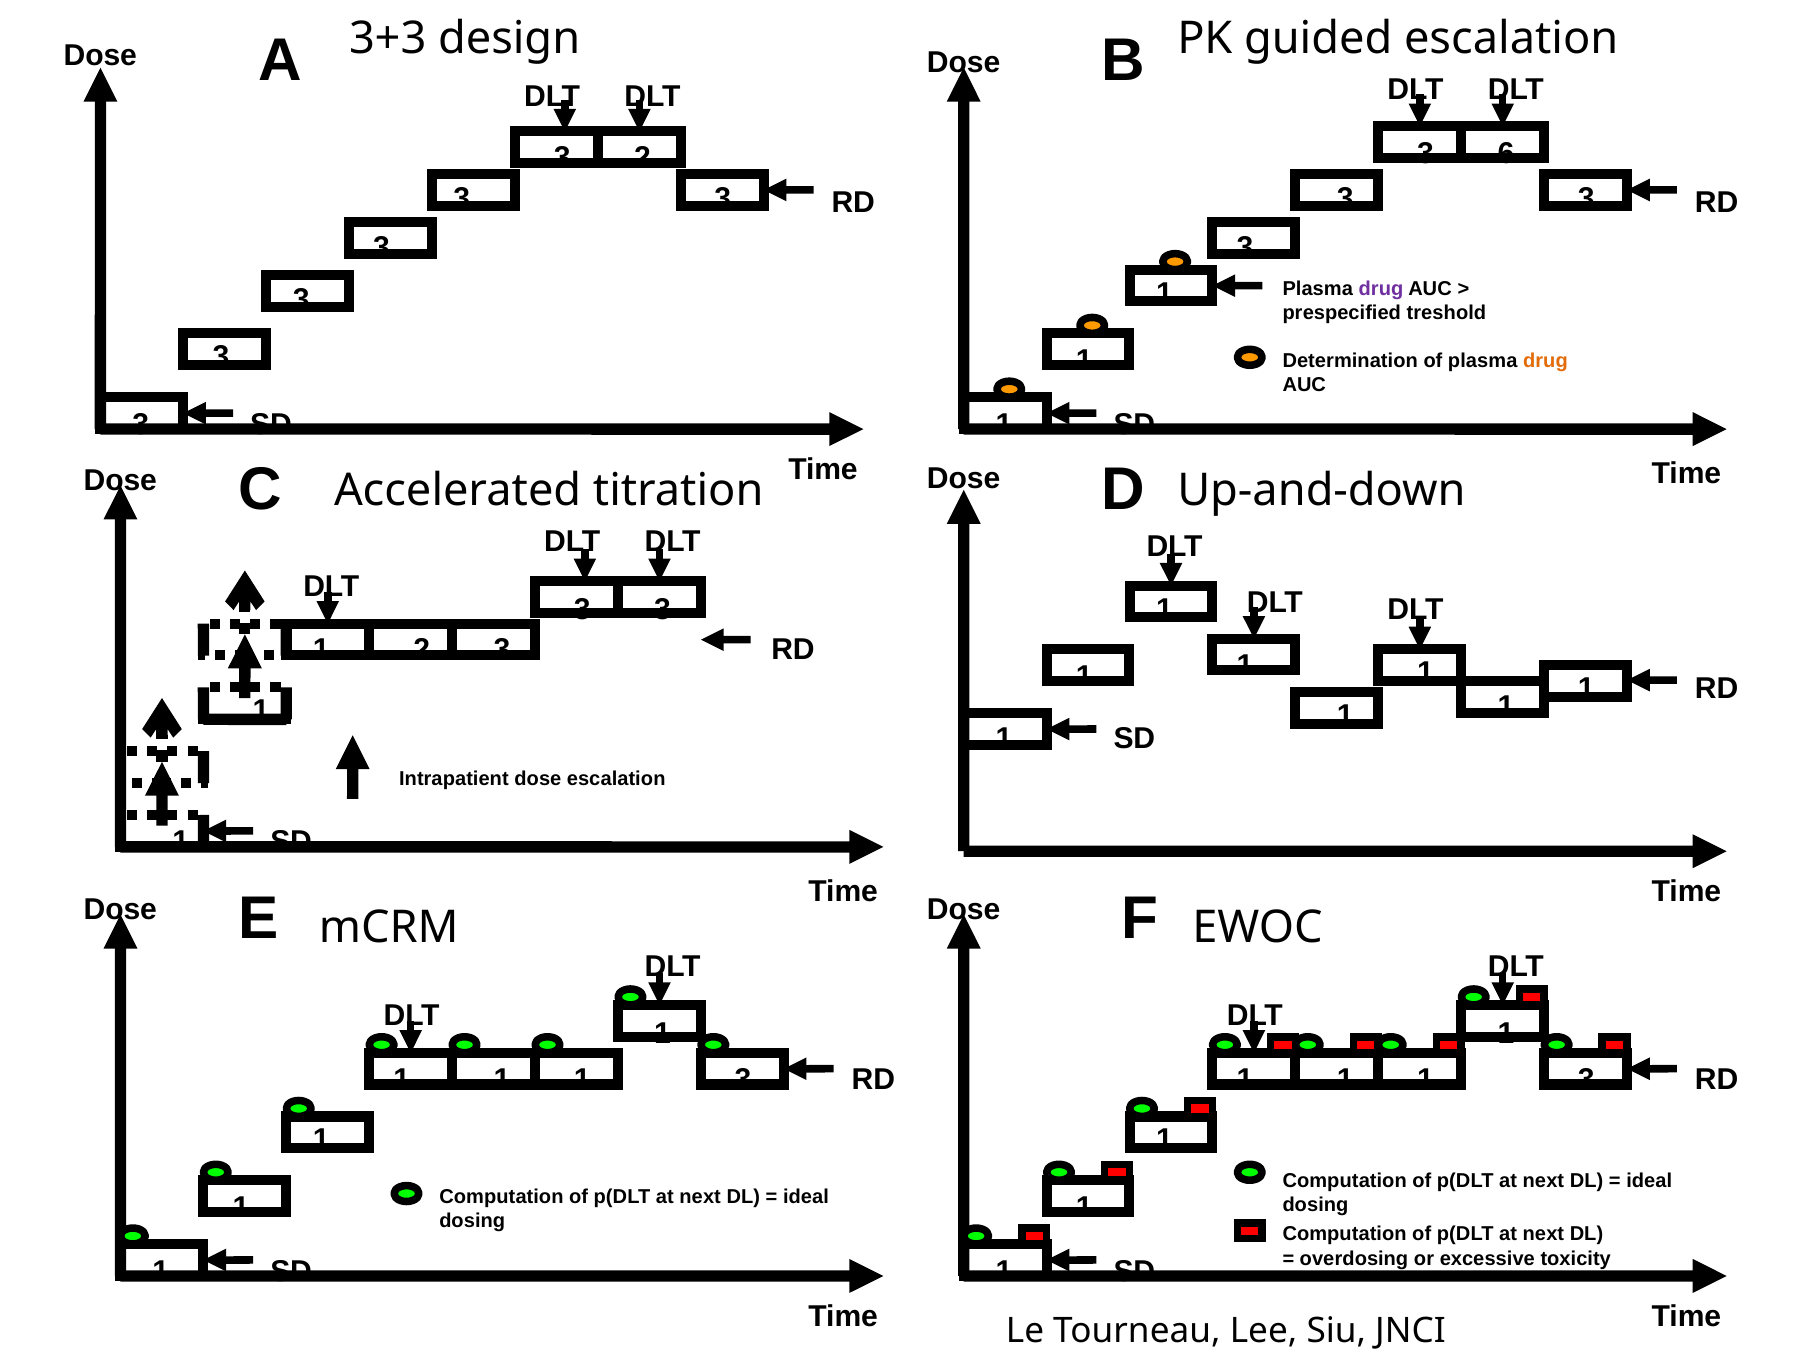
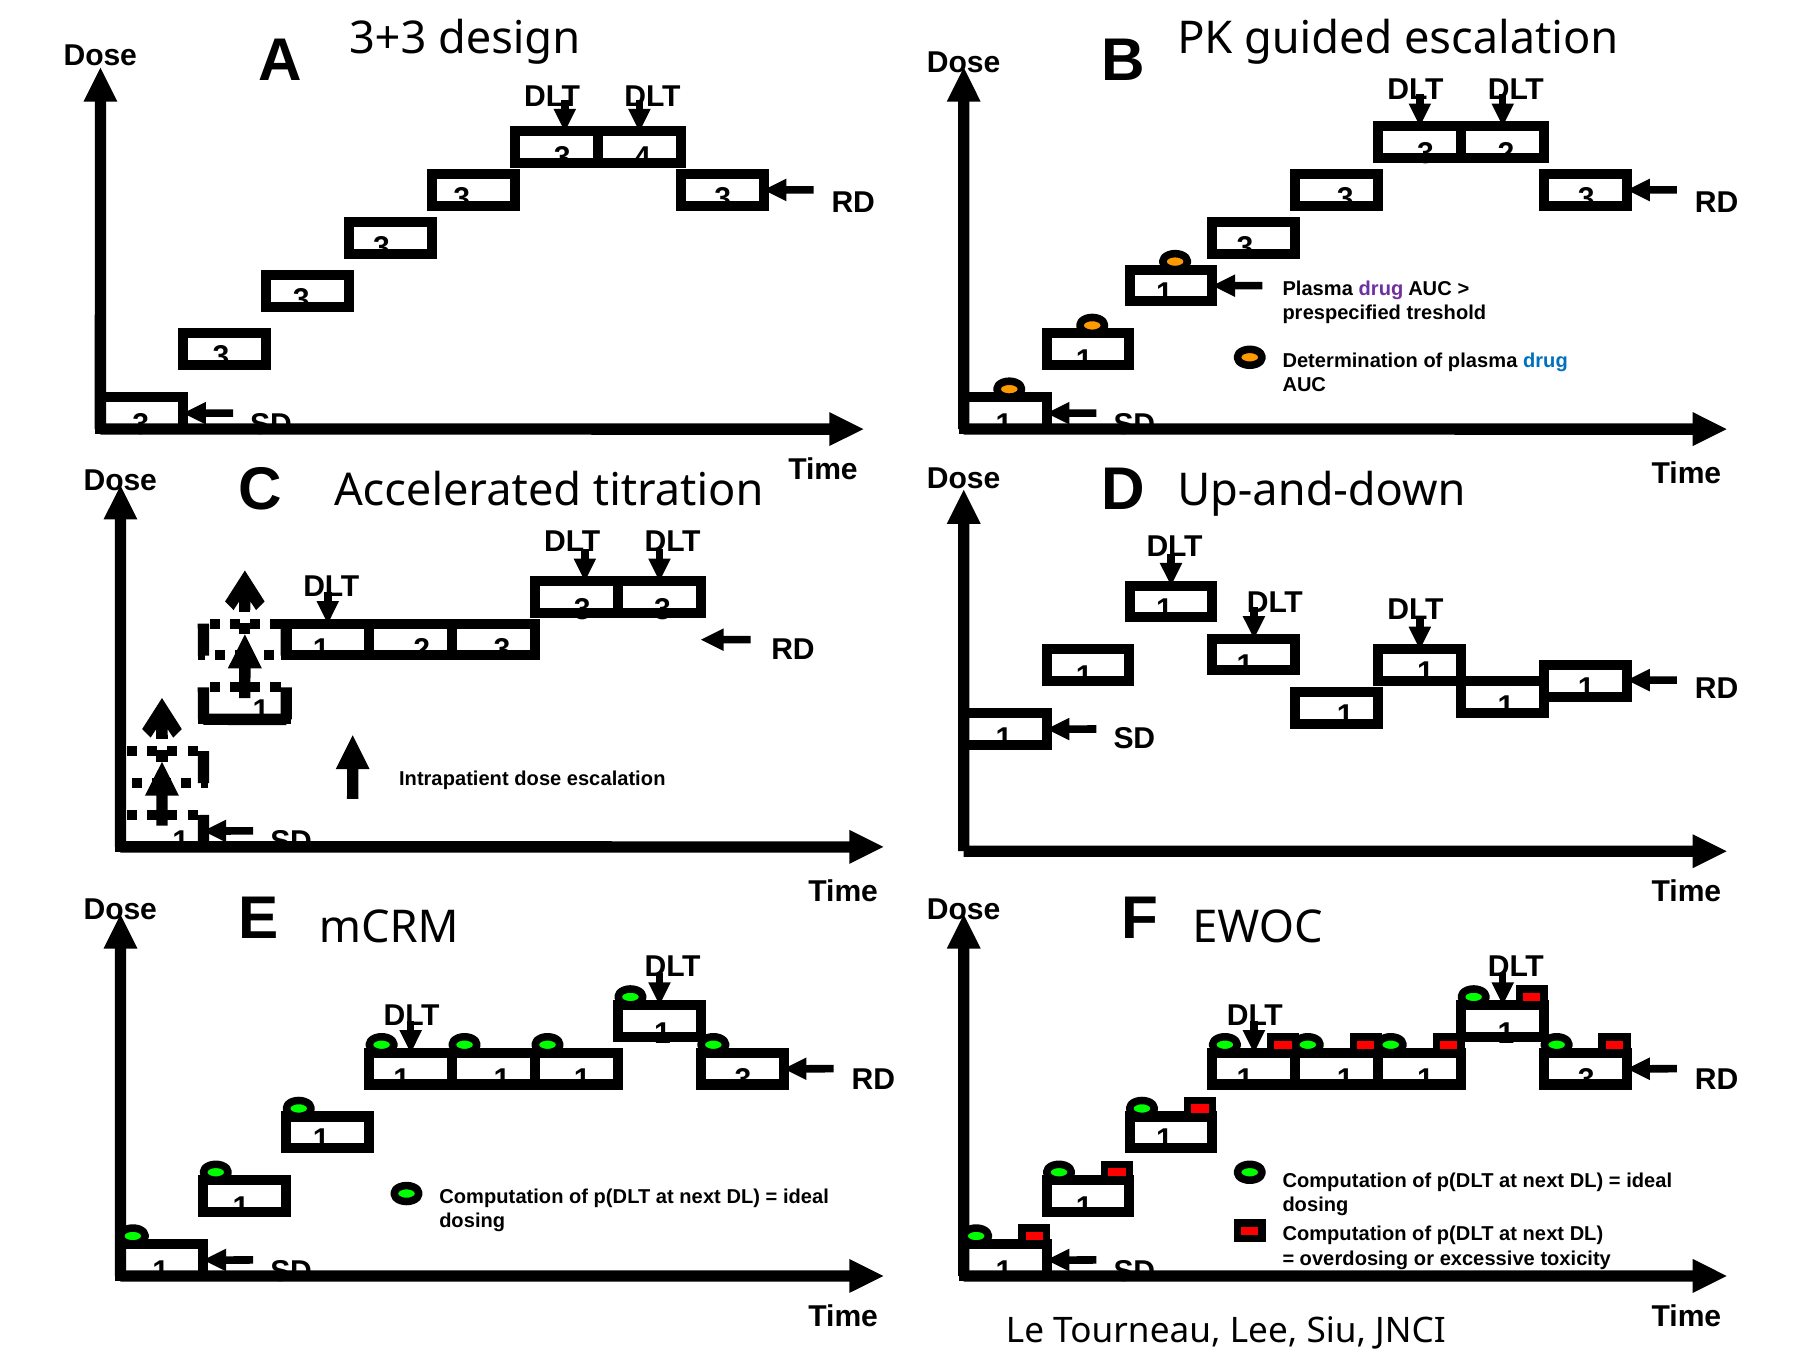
6 at (1506, 153): 6 -> 2
2 at (643, 158): 2 -> 4
drug at (1545, 361) colour: orange -> blue
